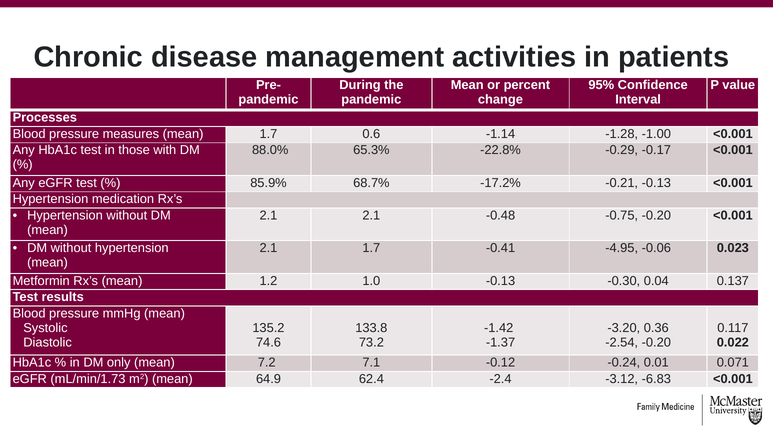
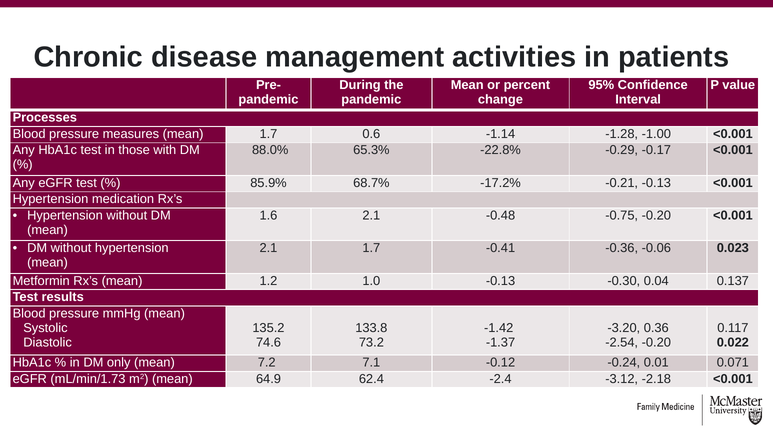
2.1 at (268, 215): 2.1 -> 1.6
-4.95: -4.95 -> -0.36
-6.83: -6.83 -> -2.18
